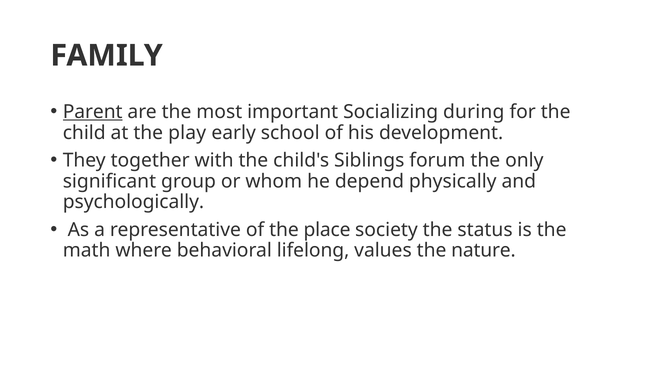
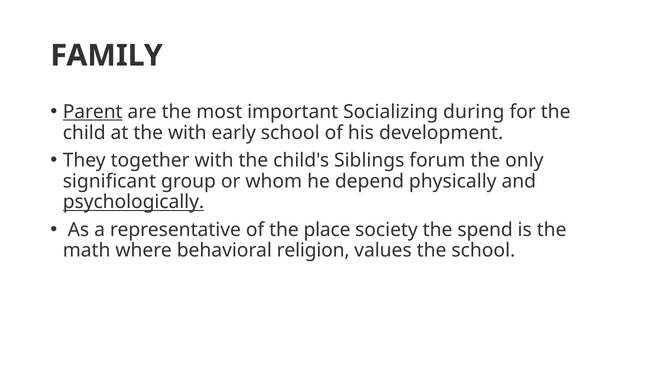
the play: play -> with
psychologically underline: none -> present
status: status -> spend
lifelong: lifelong -> religion
the nature: nature -> school
